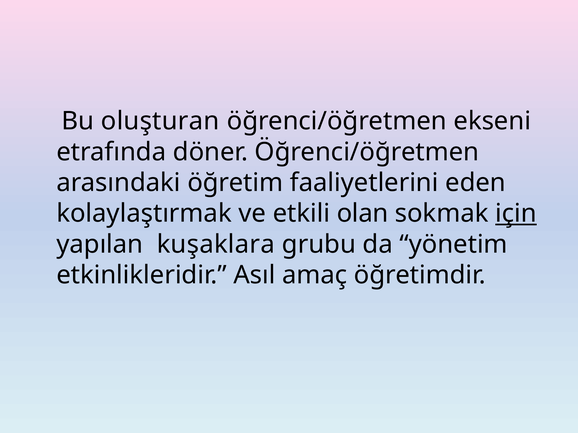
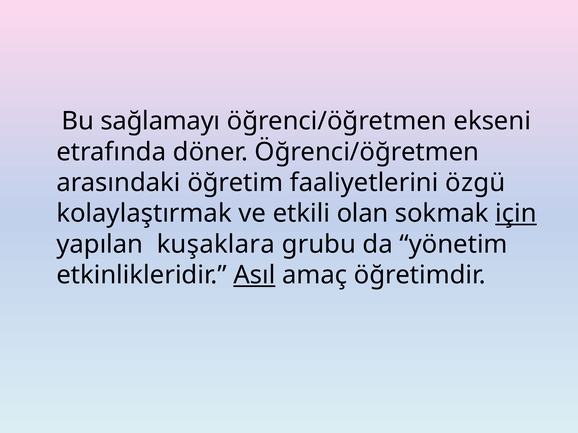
oluşturan: oluşturan -> sağlamayı
eden: eden -> özgü
Asıl underline: none -> present
